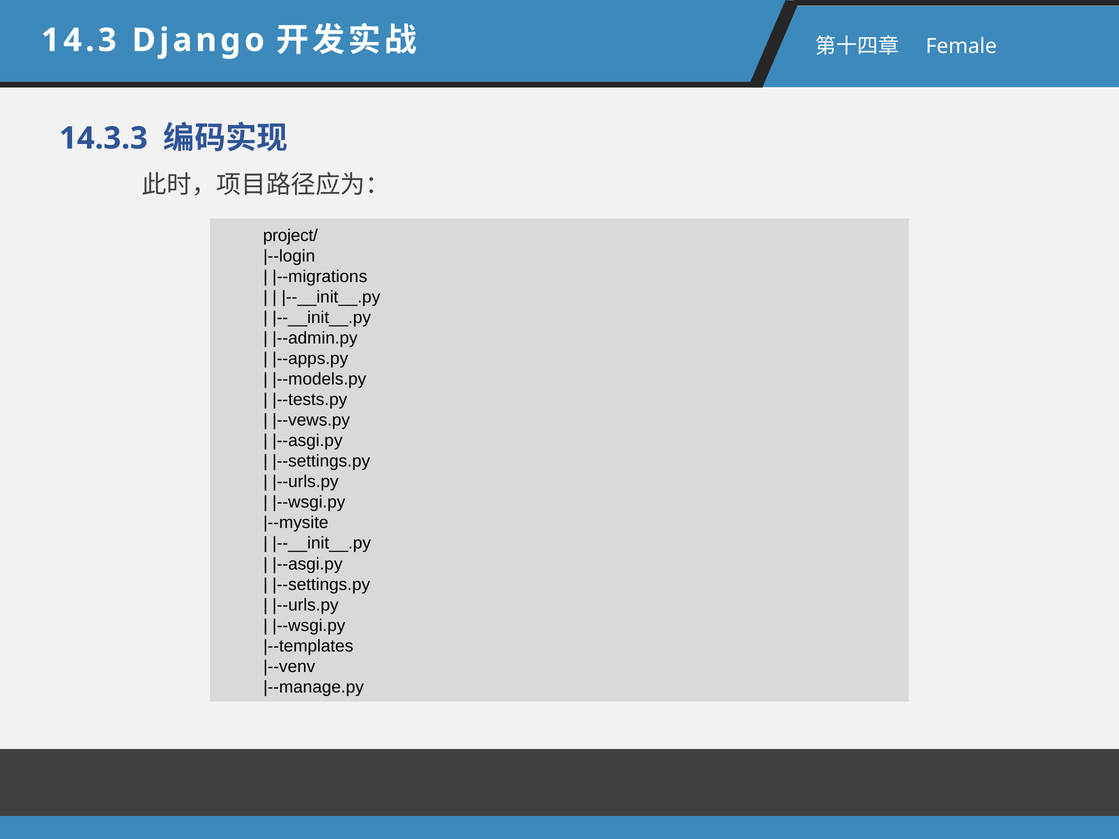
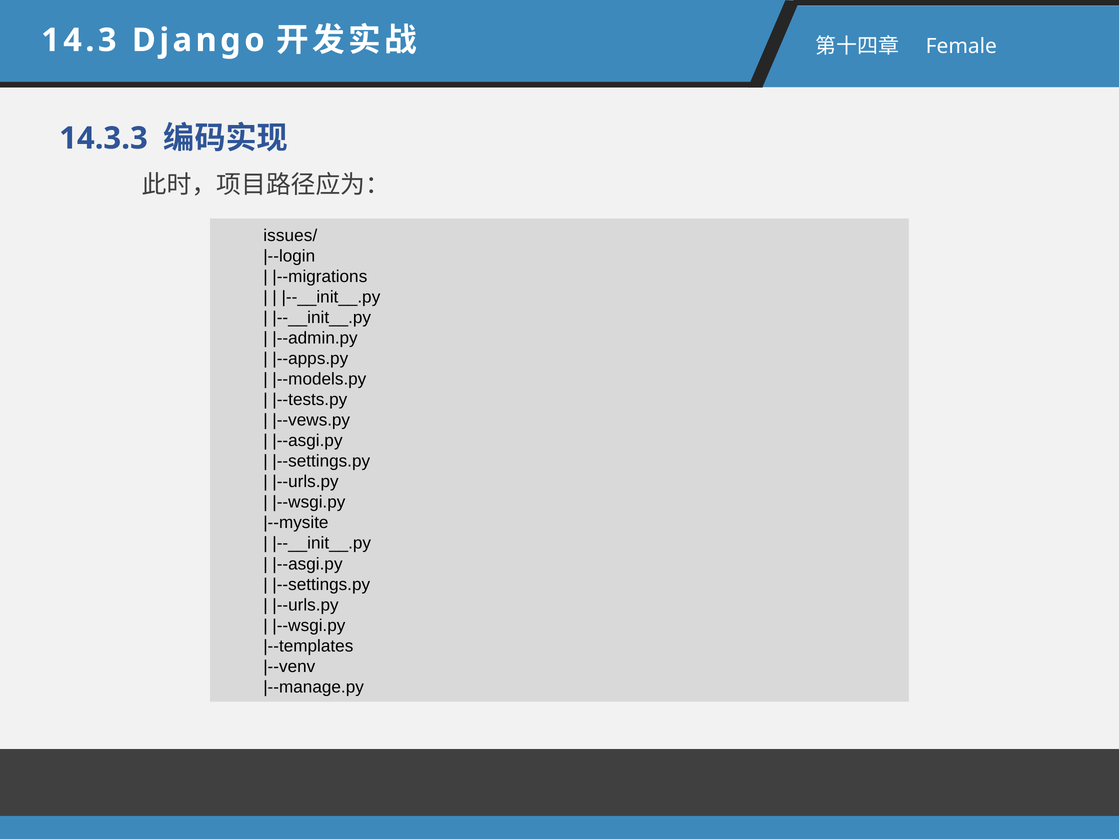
project/: project/ -> issues/
